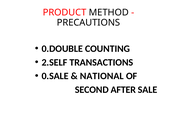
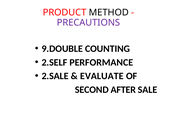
PRECAUTIONS colour: black -> purple
0.DOUBLE: 0.DOUBLE -> 9.DOUBLE
TRANSACTIONS: TRANSACTIONS -> PERFORMANCE
0.SALE: 0.SALE -> 2.SALE
NATIONAL: NATIONAL -> EVALUATE
